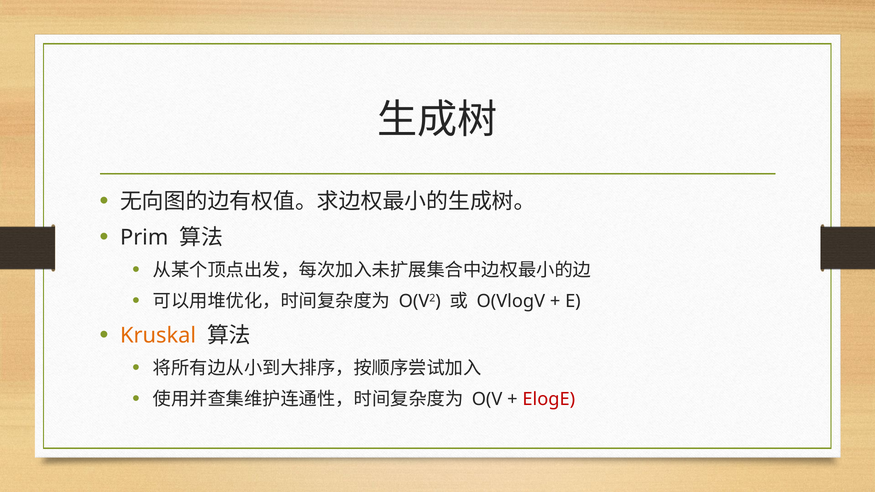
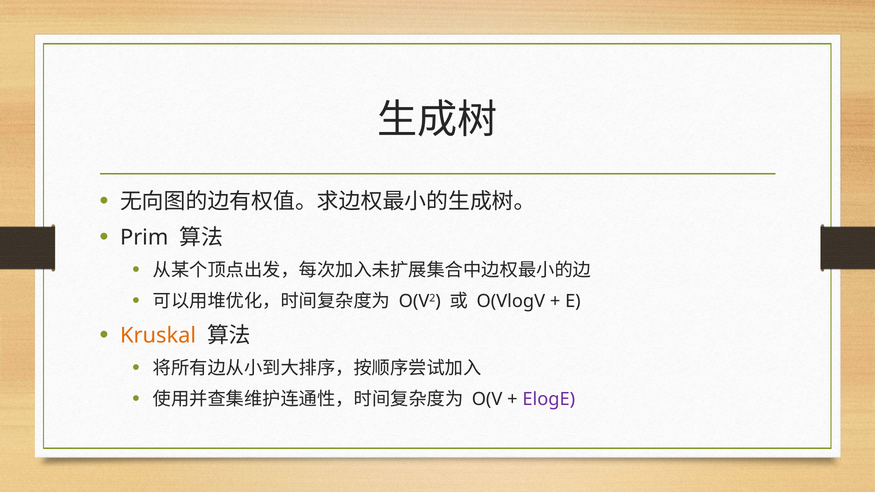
ElogE colour: red -> purple
